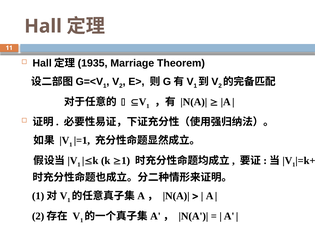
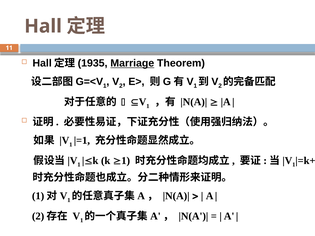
Marriage underline: none -> present
